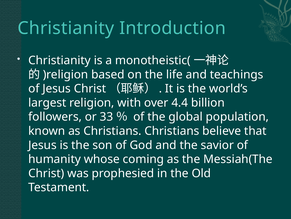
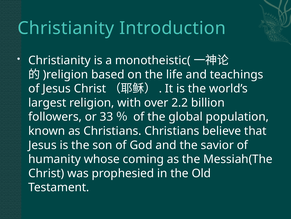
4.4: 4.4 -> 2.2
